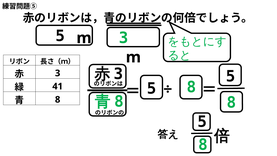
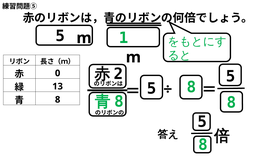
5 3: 3 -> 1
3 at (118, 74): 3 -> 2
3 at (58, 73): 3 -> 0
41: 41 -> 13
